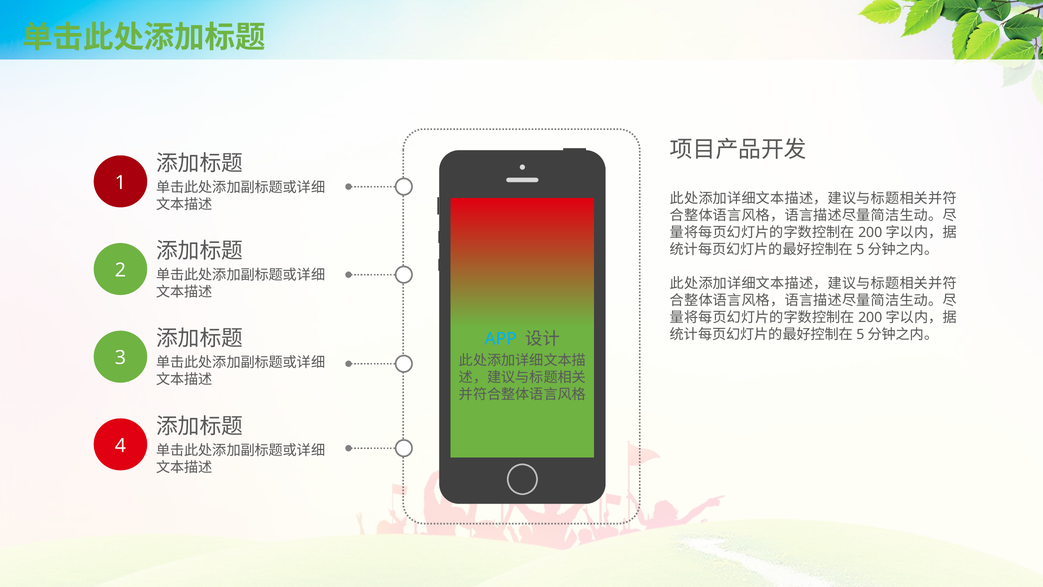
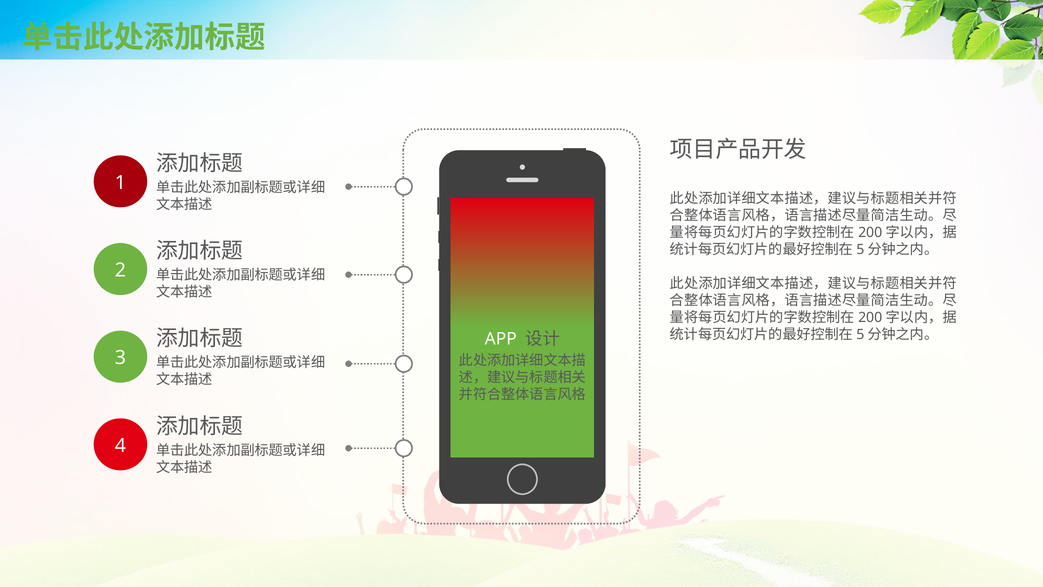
APP colour: light blue -> white
